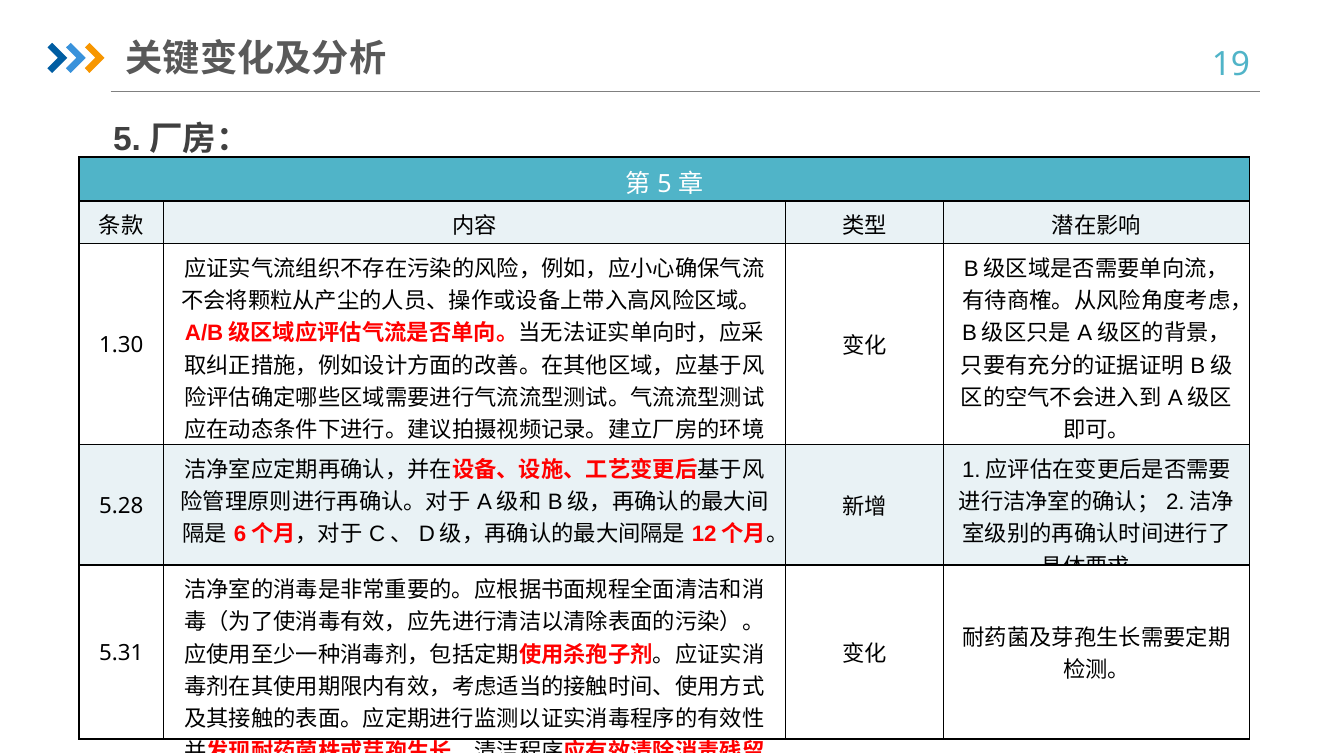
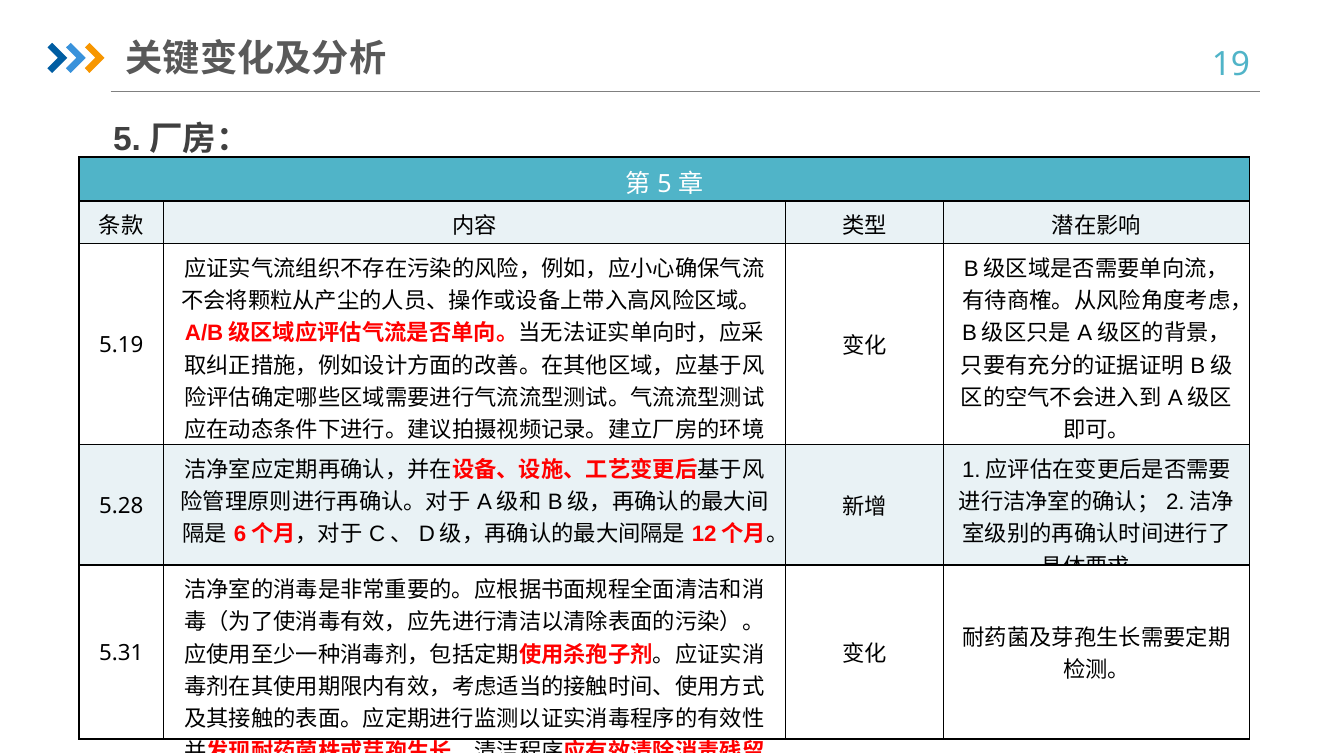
1.30: 1.30 -> 5.19
